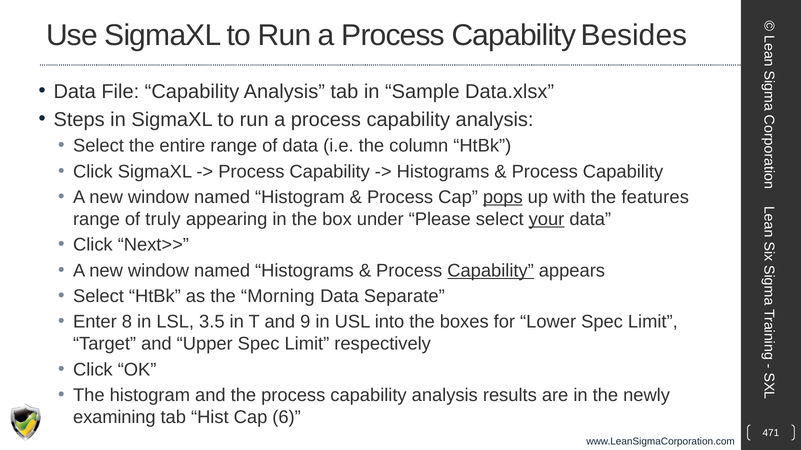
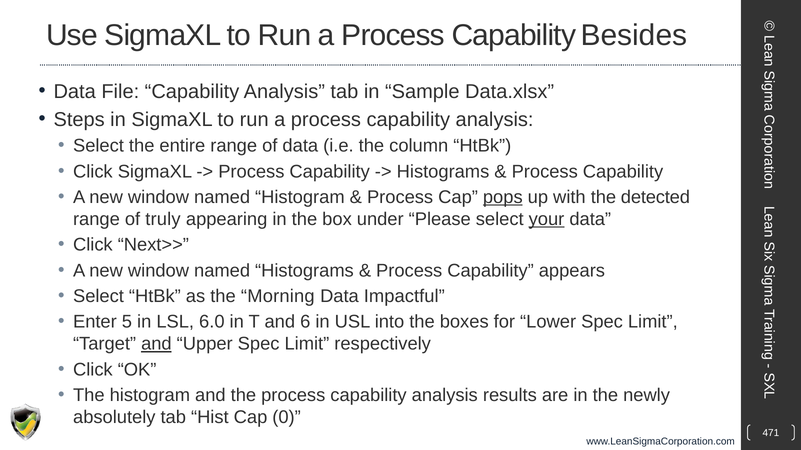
features: features -> detected
Capability at (491, 271) underline: present -> none
Separate: Separate -> Impactful
8: 8 -> 5
3.5: 3.5 -> 6.0
9: 9 -> 6
and at (156, 344) underline: none -> present
examining: examining -> absolutely
6: 6 -> 0
